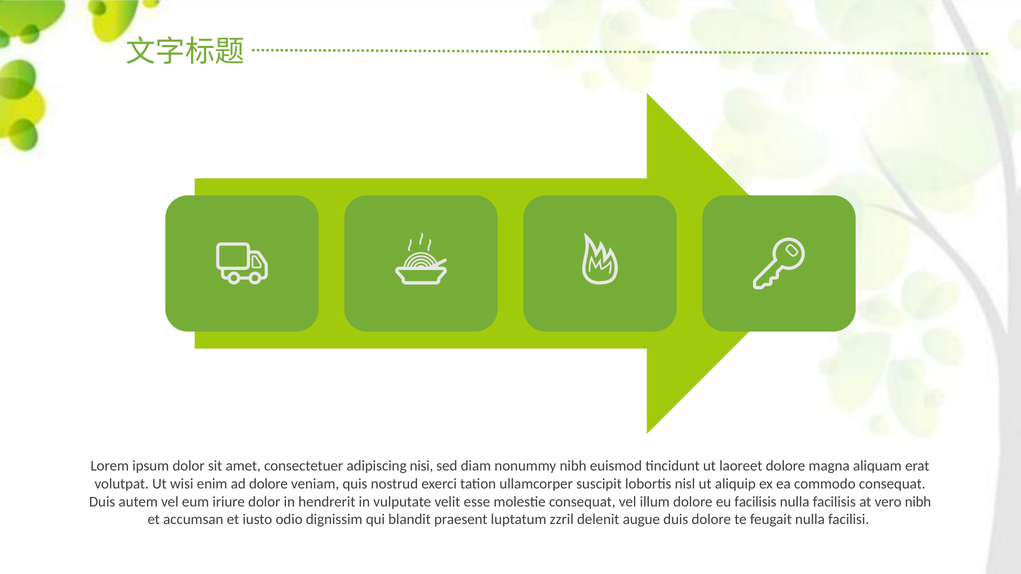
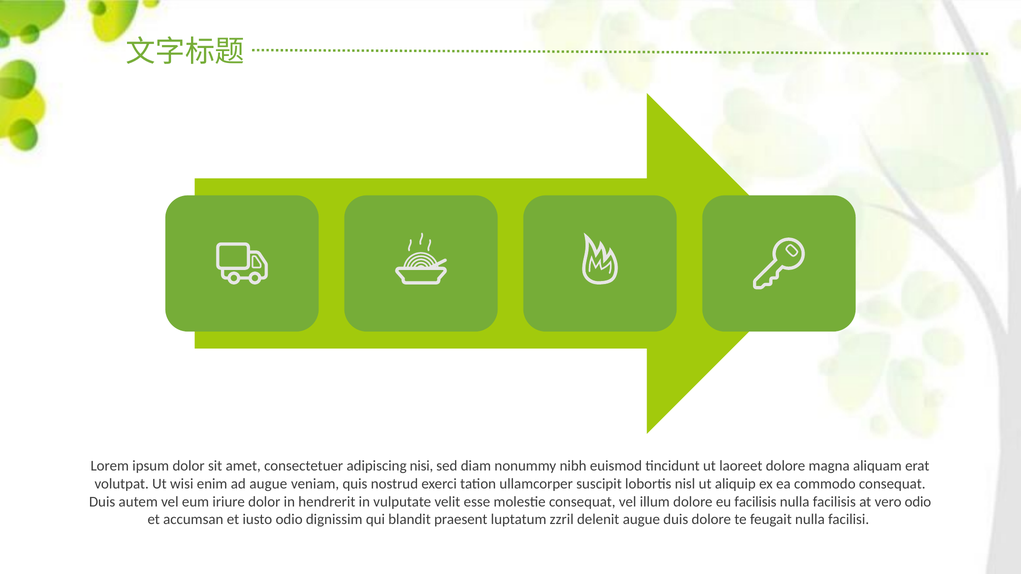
ad dolore: dolore -> augue
vero nibh: nibh -> odio
